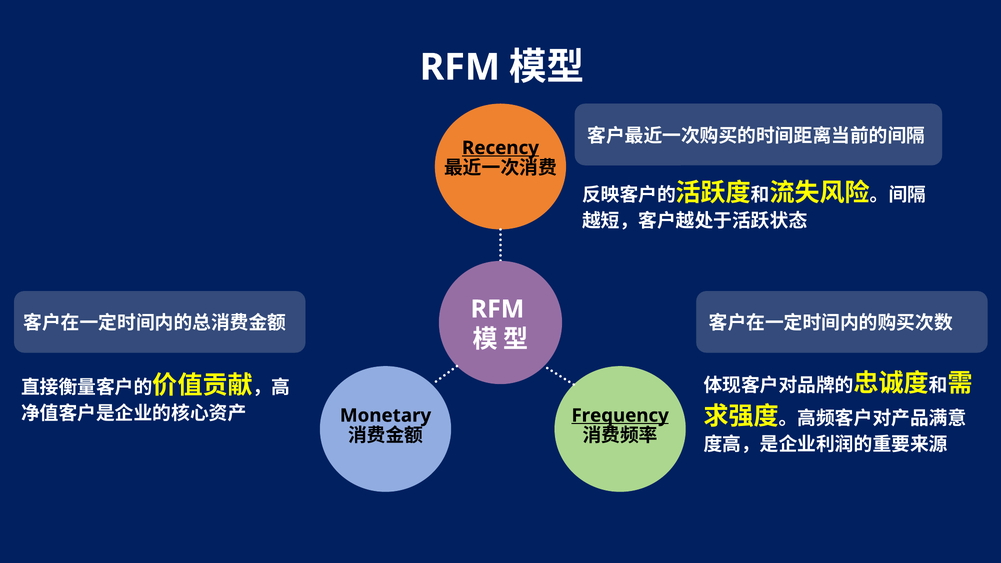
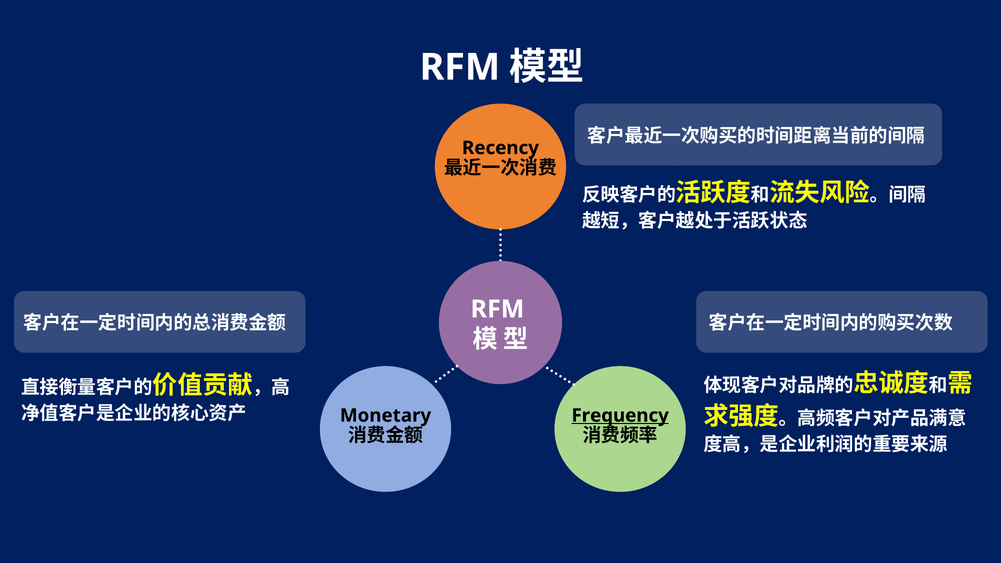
Recency underline: present -> none
